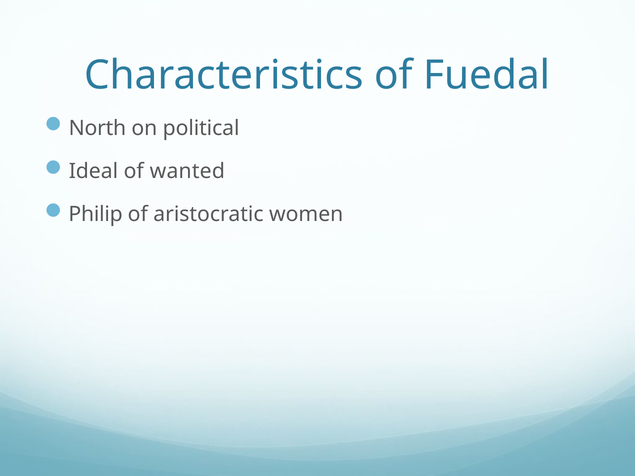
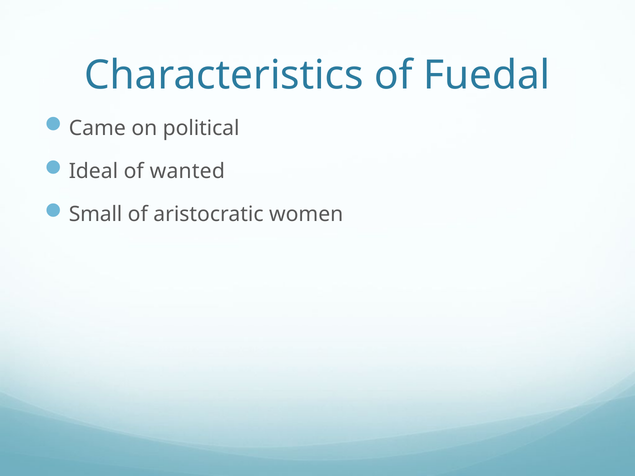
North: North -> Came
Philip: Philip -> Small
